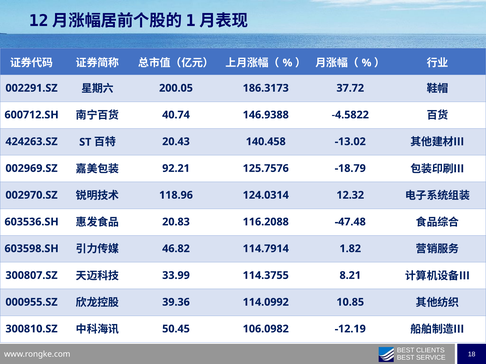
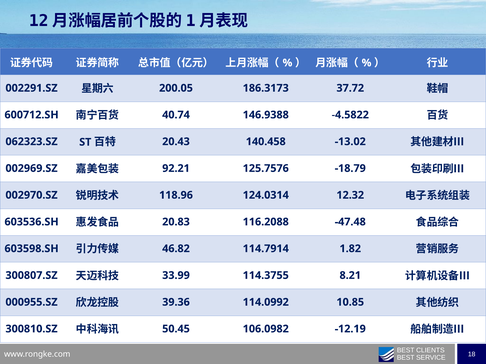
424263.SZ: 424263.SZ -> 062323.SZ
